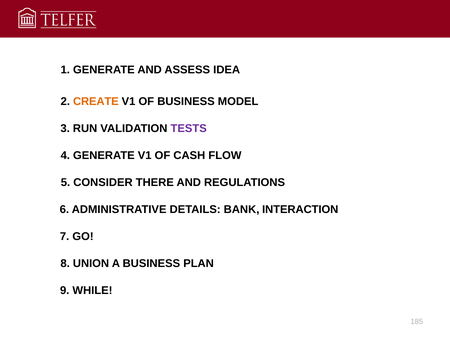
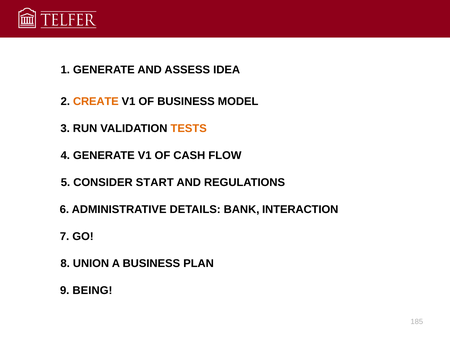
TESTS colour: purple -> orange
THERE: THERE -> START
WHILE: WHILE -> BEING
